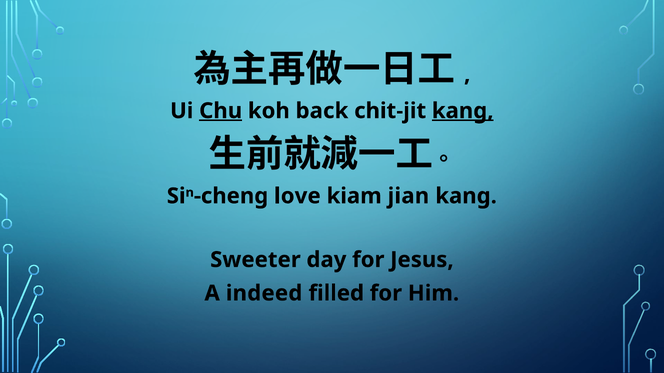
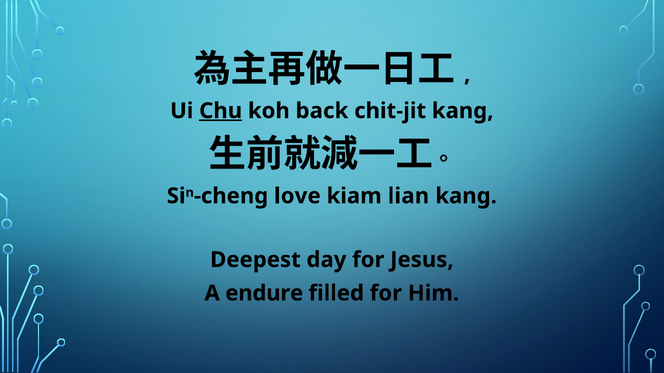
kang at (463, 111) underline: present -> none
jian: jian -> lian
Sweeter: Sweeter -> Deepest
indeed: indeed -> endure
